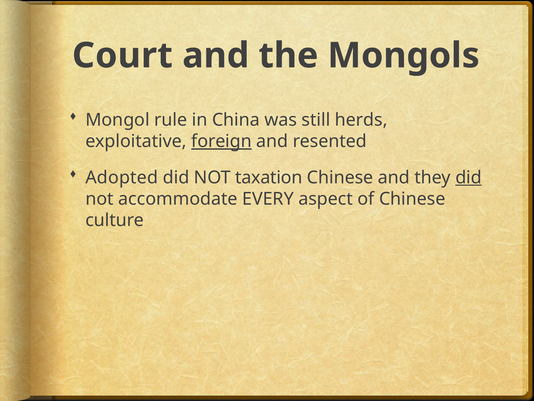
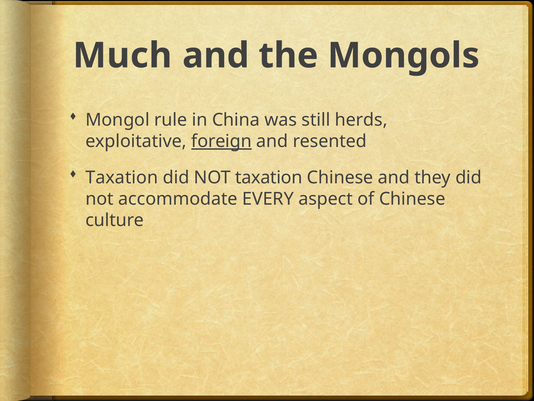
Court: Court -> Much
Adopted at (122, 177): Adopted -> Taxation
did at (469, 177) underline: present -> none
